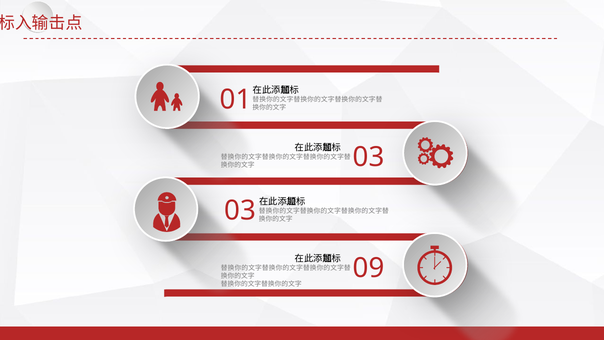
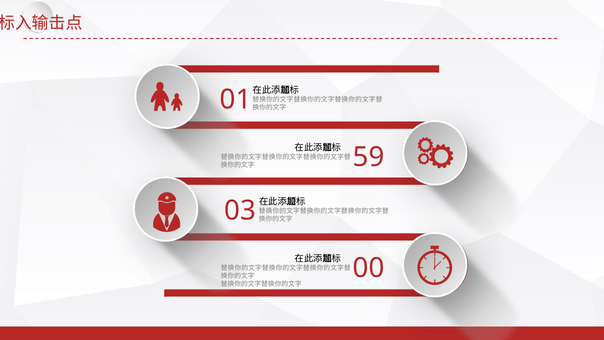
03 at (369, 157): 03 -> 59
09: 09 -> 00
